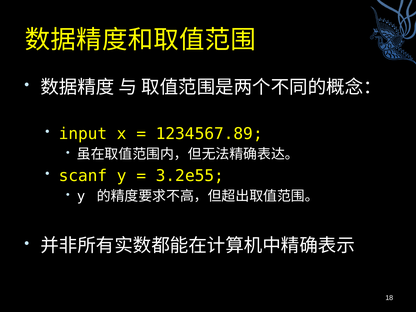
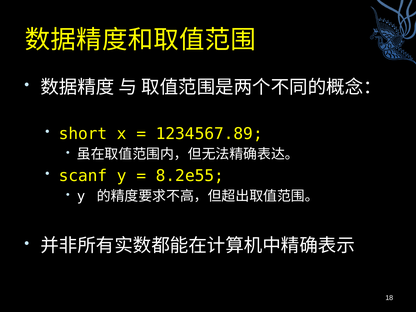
input: input -> short
3.2e55: 3.2e55 -> 8.2e55
